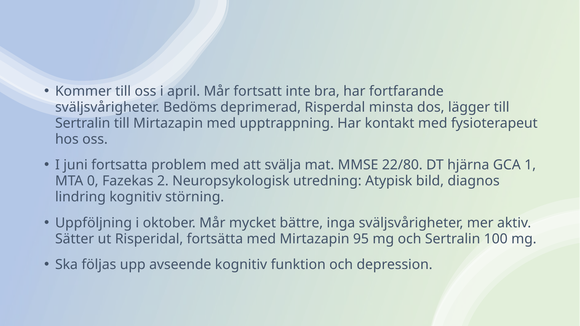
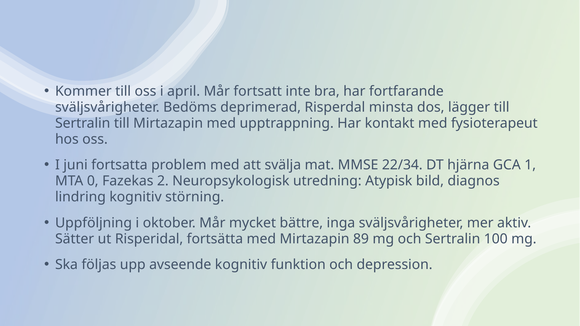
22/80: 22/80 -> 22/34
95: 95 -> 89
